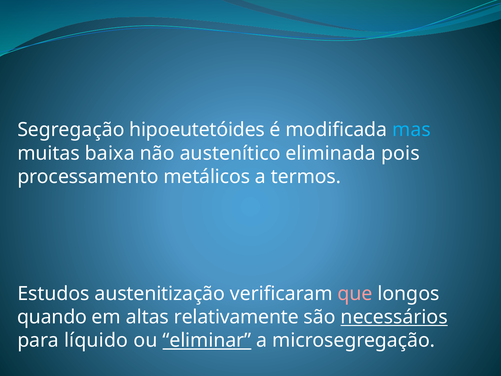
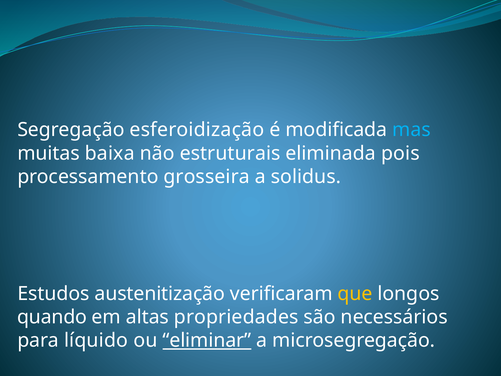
hipoeutetóides: hipoeutetóides -> esferoidização
austenítico: austenítico -> estruturais
metálicos: metálicos -> grosseira
termos: termos -> solidus
que colour: pink -> yellow
relativamente: relativamente -> propriedades
necessários underline: present -> none
